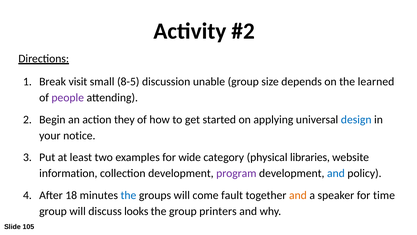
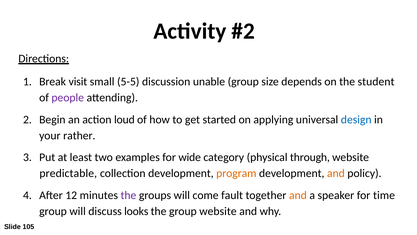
8-5: 8-5 -> 5-5
learned: learned -> student
they: they -> loud
notice: notice -> rather
libraries: libraries -> through
information: information -> predictable
program colour: purple -> orange
and at (336, 173) colour: blue -> orange
18: 18 -> 12
the at (128, 195) colour: blue -> purple
group printers: printers -> website
